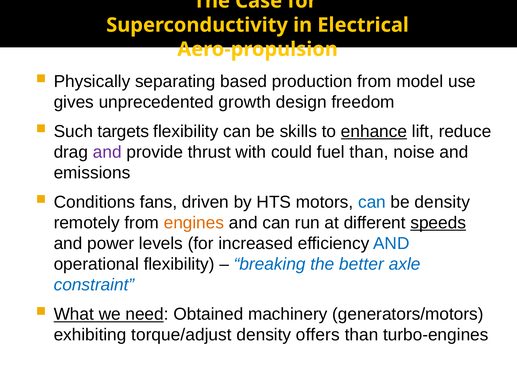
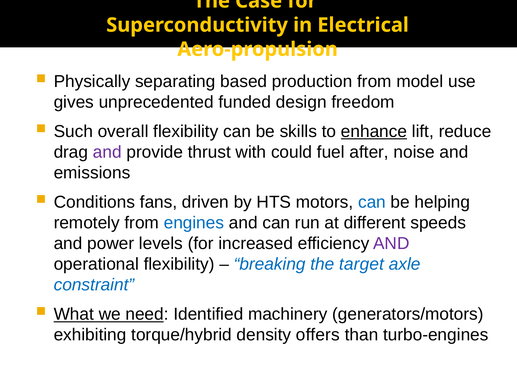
growth: growth -> funded
targets: targets -> overall
fuel than: than -> after
be density: density -> helping
engines colour: orange -> blue
speeds underline: present -> none
AND at (391, 243) colour: blue -> purple
better: better -> target
Obtained: Obtained -> Identified
torque/adjust: torque/adjust -> torque/hybrid
